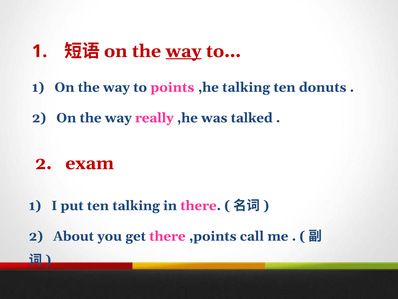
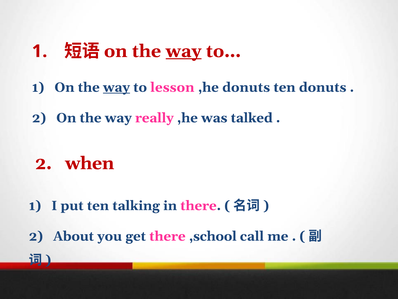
way at (116, 87) underline: none -> present
points: points -> lesson
,he talking: talking -> donuts
exam: exam -> when
,points: ,points -> ,school
